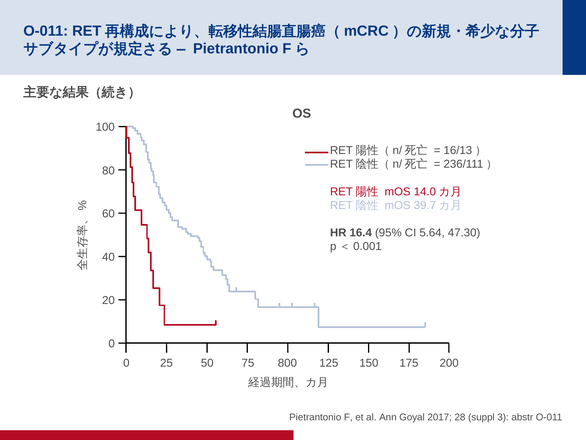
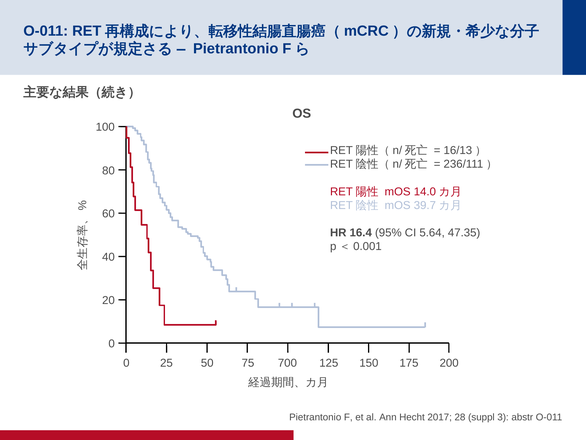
47.30: 47.30 -> 47.35
800: 800 -> 700
Goyal: Goyal -> Hecht
